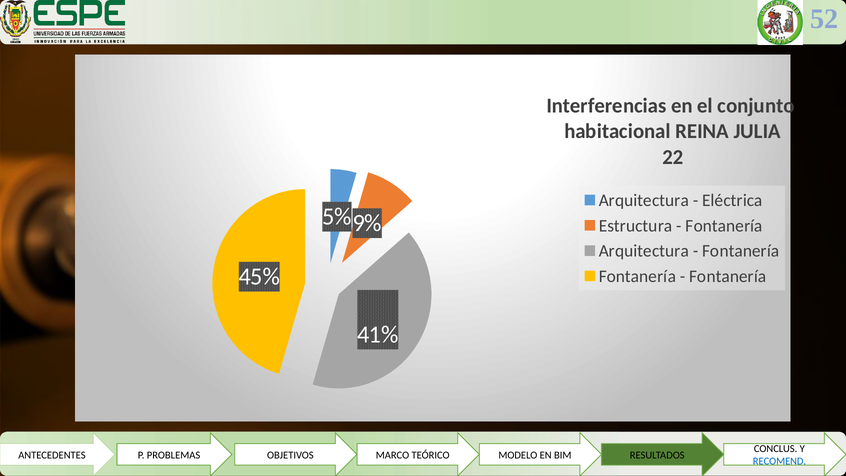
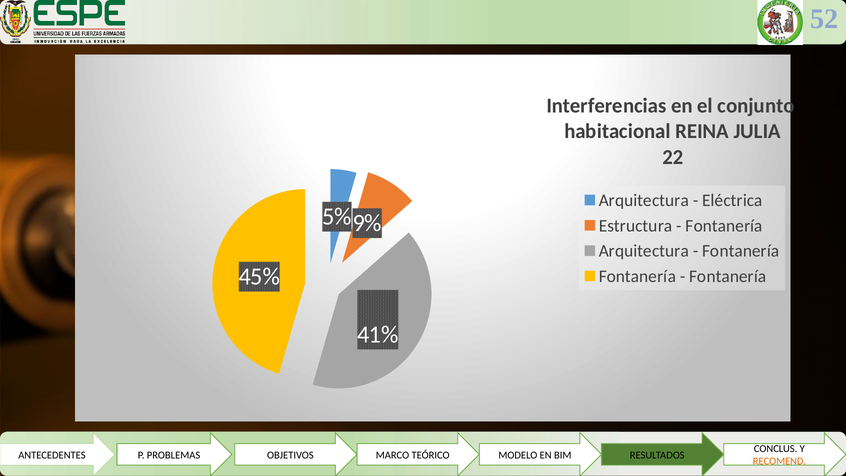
RECOMEND colour: blue -> orange
